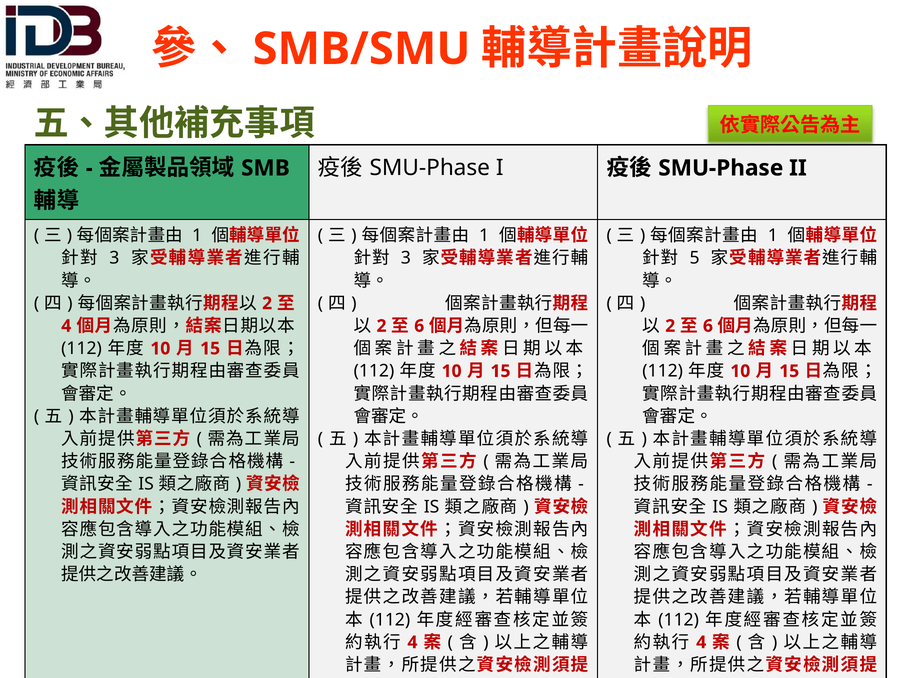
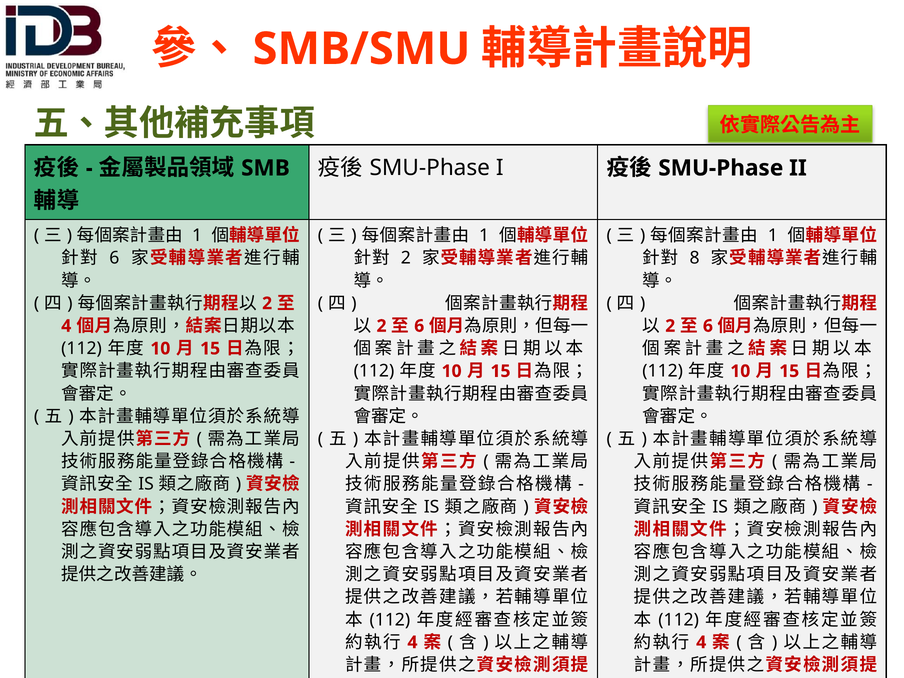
3 at (114, 258): 3 -> 6
3 at (406, 258): 3 -> 2
5: 5 -> 8
